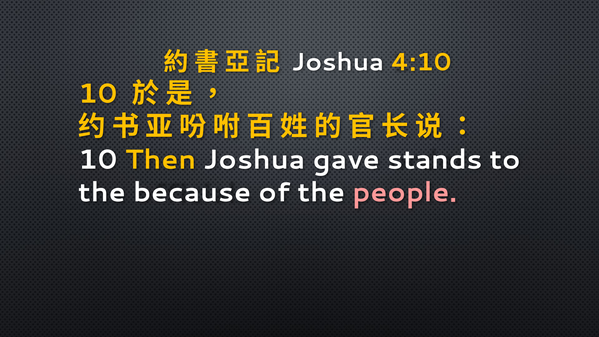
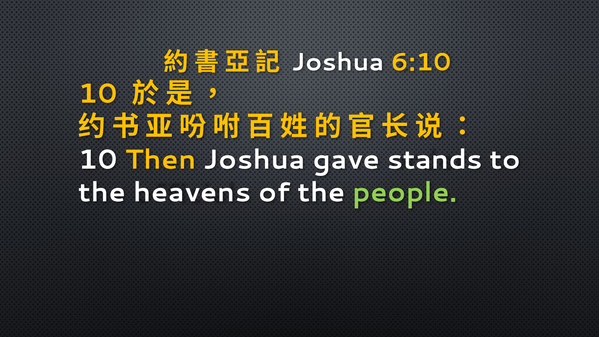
4:10: 4:10 -> 6:10
because: because -> heavens
people colour: pink -> light green
